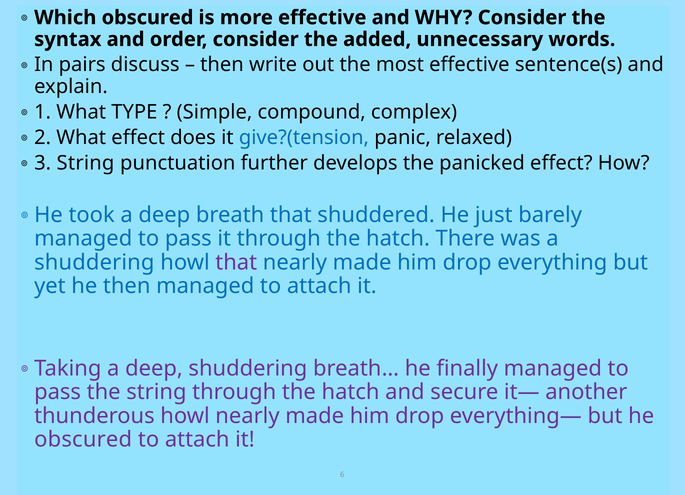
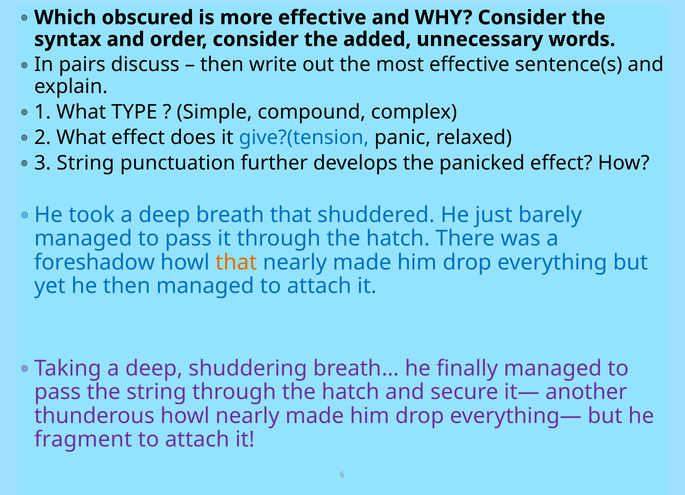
shuddering at (94, 262): shuddering -> foreshadow
that at (236, 262) colour: purple -> orange
obscured at (83, 440): obscured -> fragment
